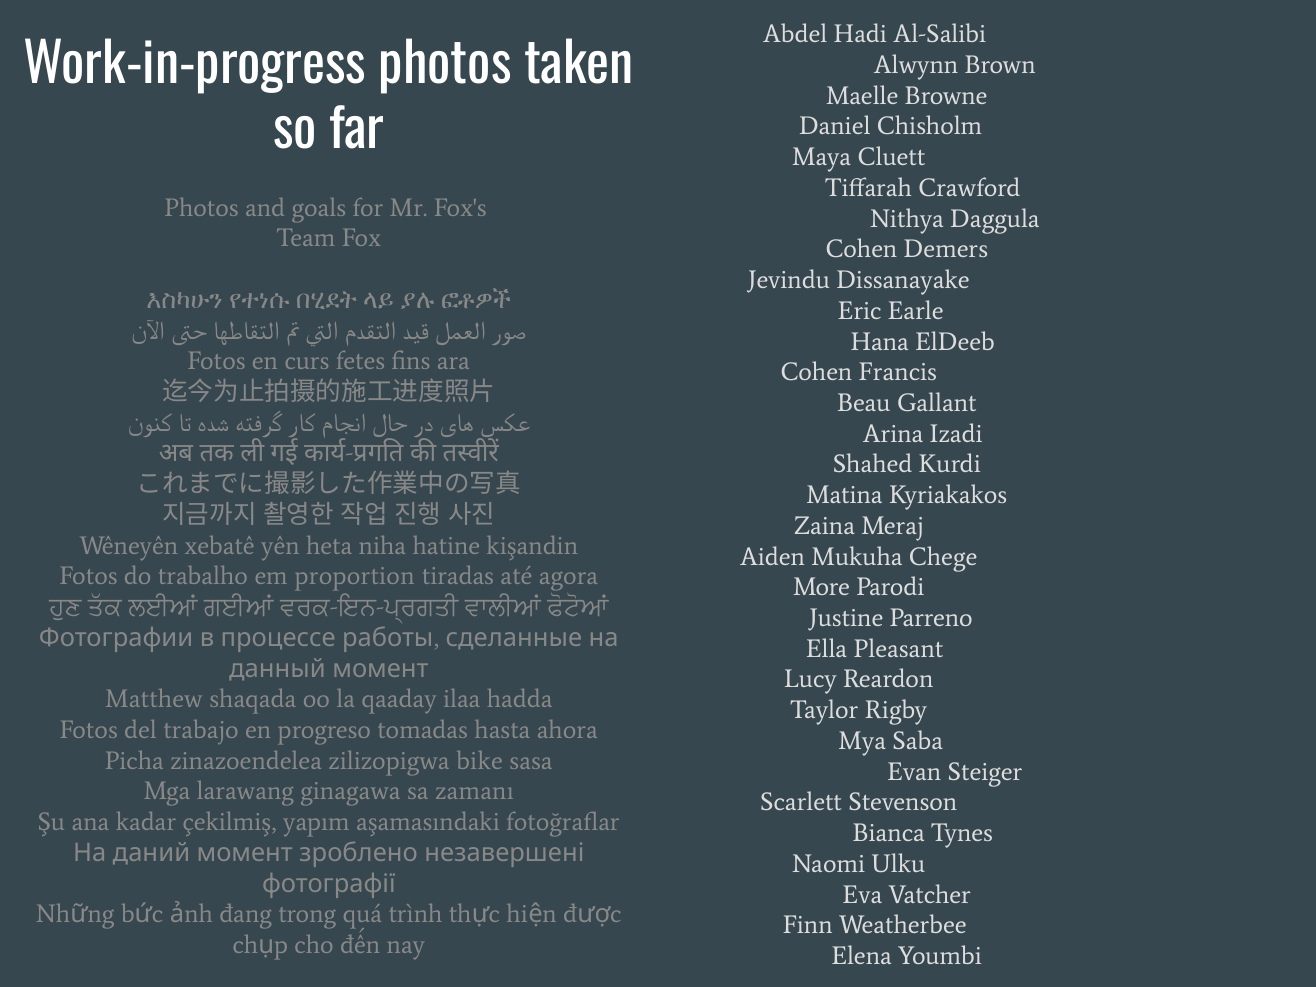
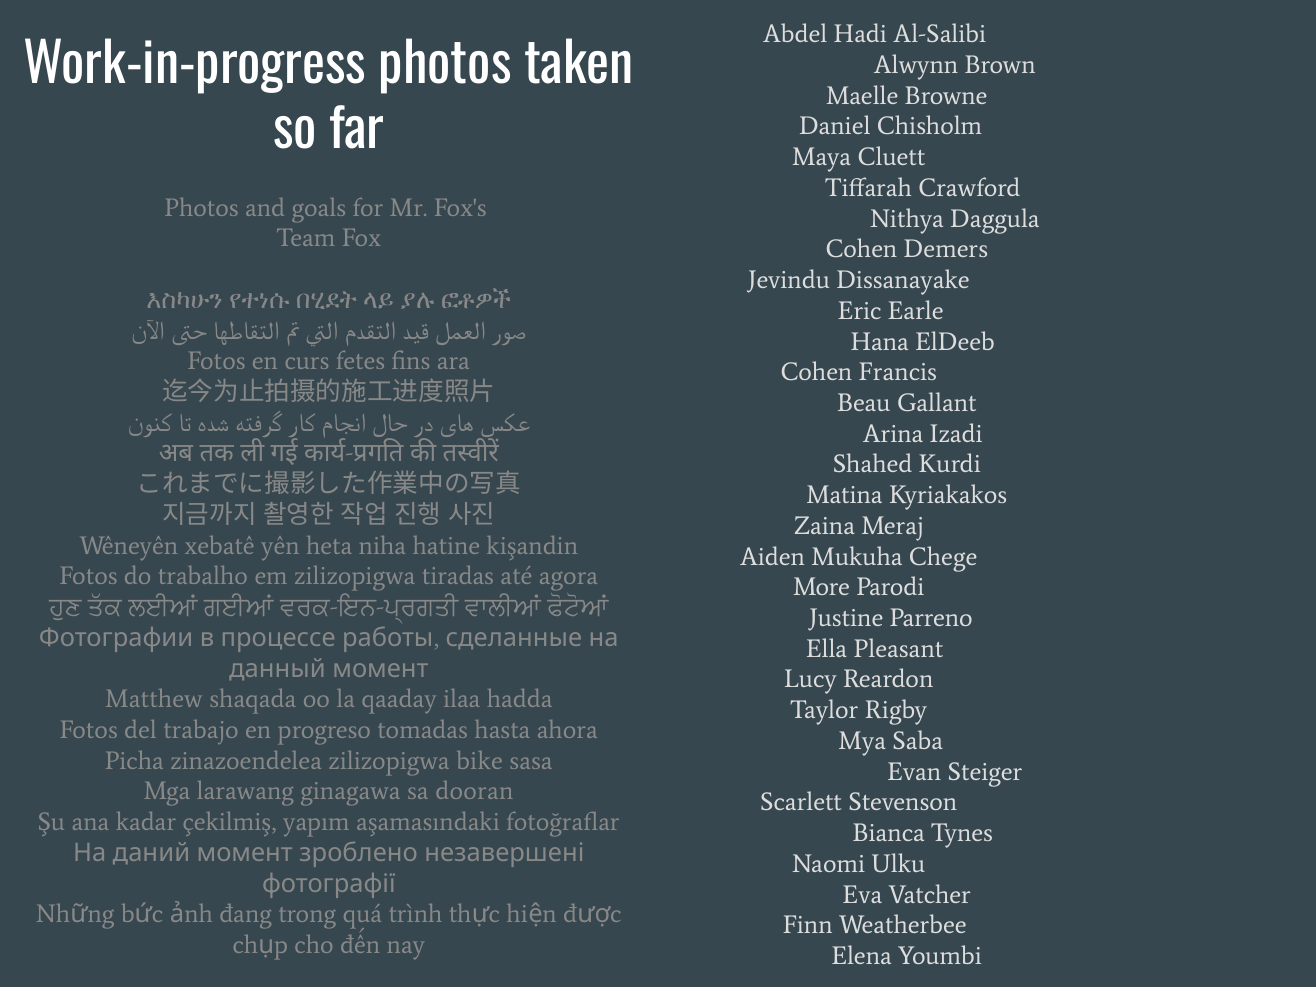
em proportion: proportion -> zilizopigwa
zamanı: zamanı -> dooran
